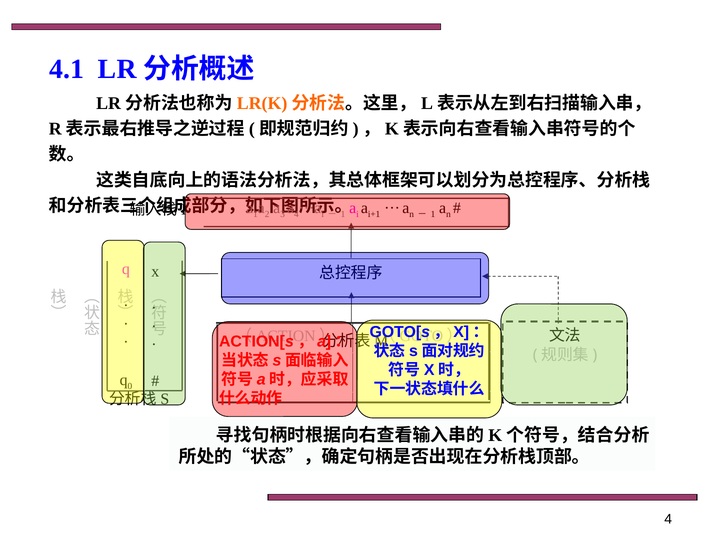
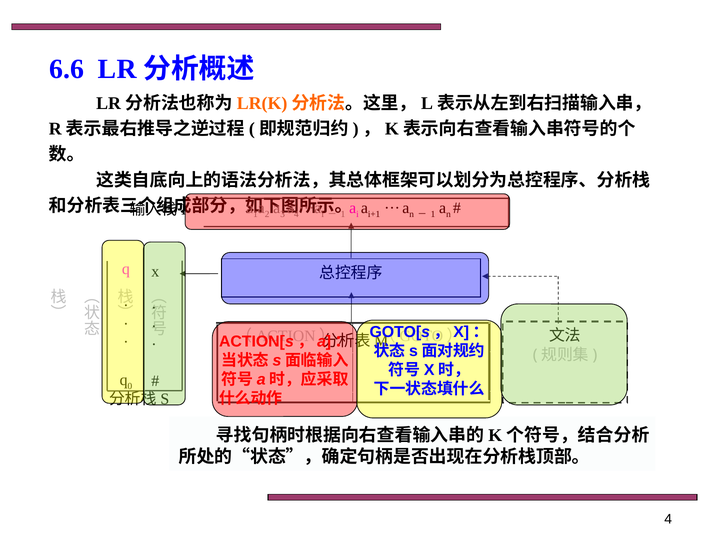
4.1: 4.1 -> 6.6
